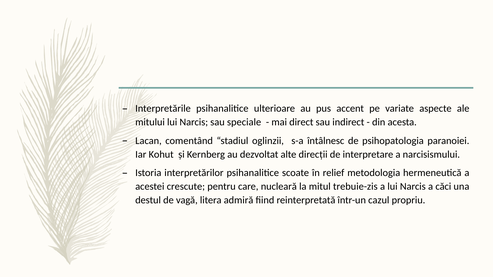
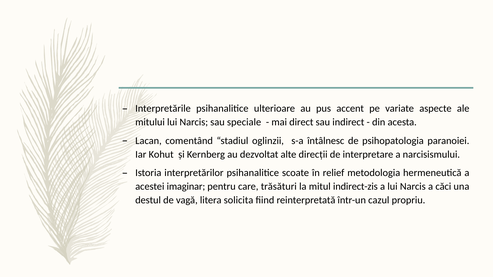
crescute: crescute -> imaginar
nucleară: nucleară -> trăsături
trebuie-zis: trebuie-zis -> indirect-zis
admiră: admiră -> solicita
